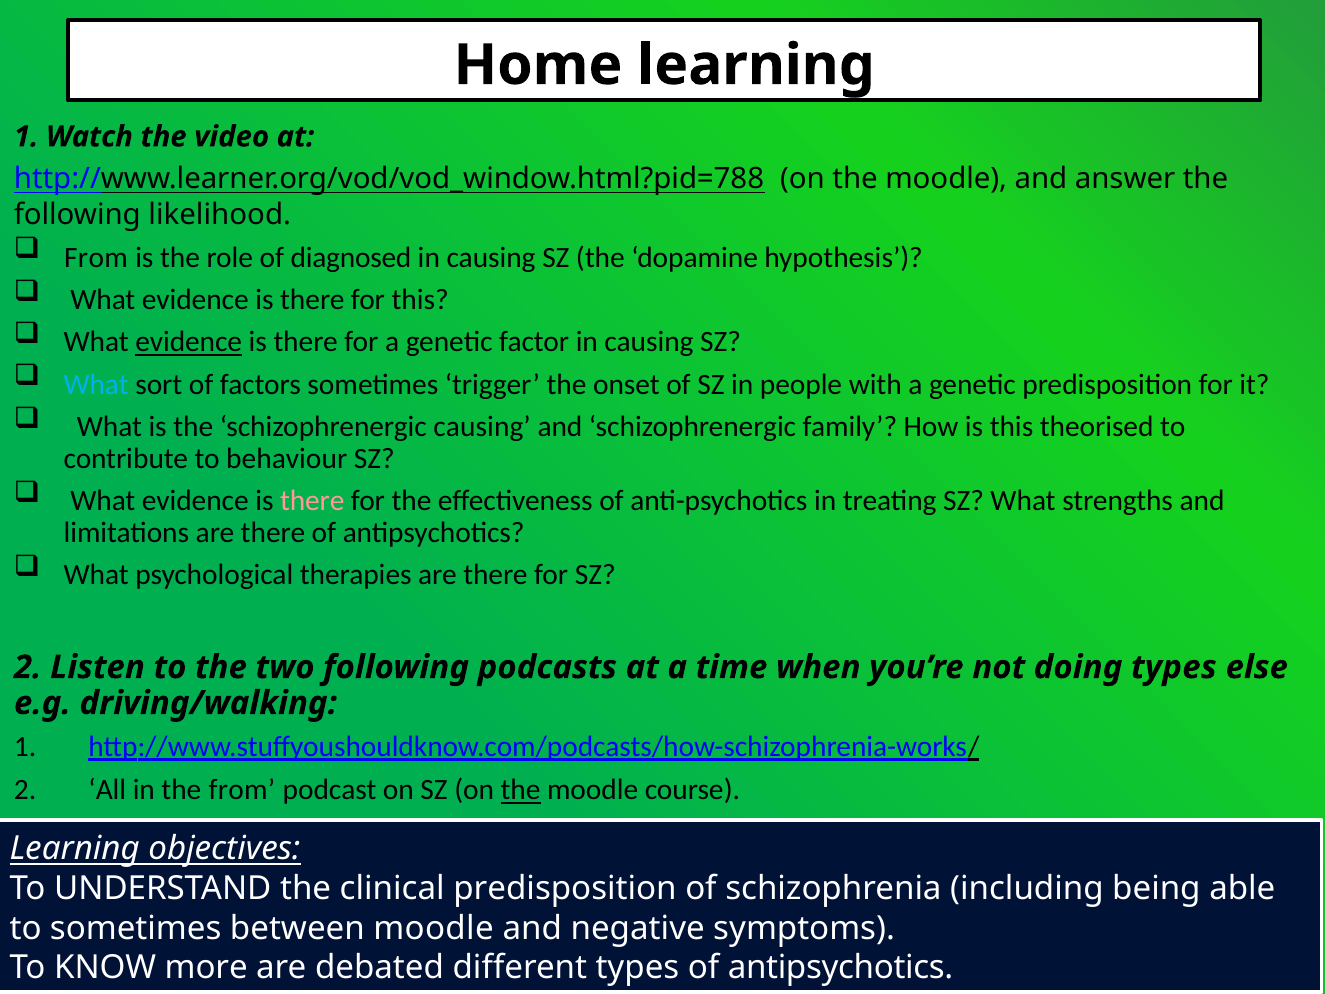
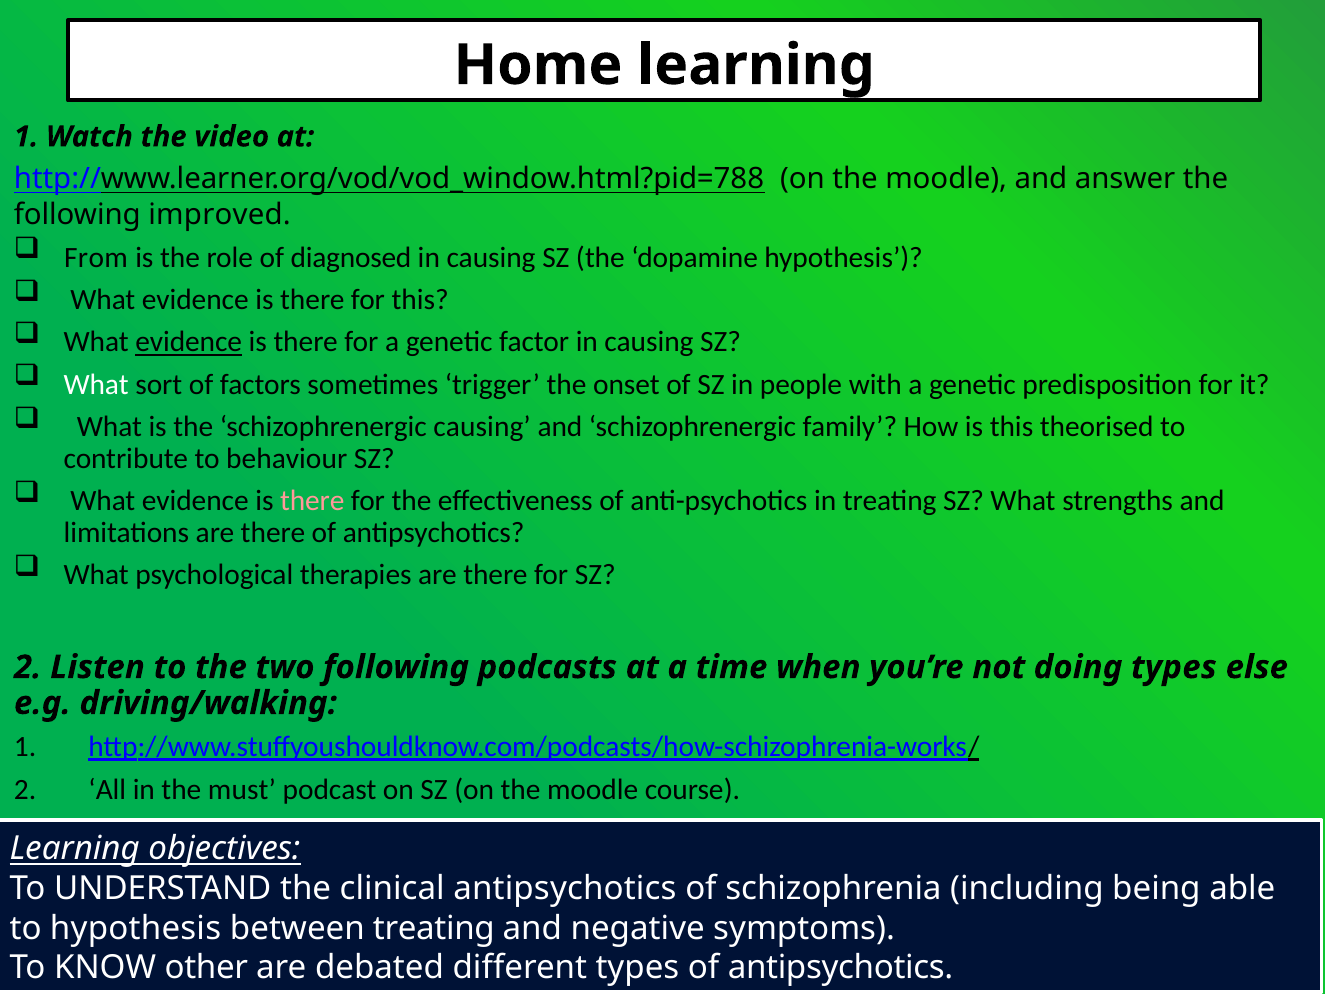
likelihood: likelihood -> improved
What at (96, 384) colour: light blue -> white
the from: from -> must
the at (521, 790) underline: present -> none
clinical predisposition: predisposition -> antipsychotics
to sometimes: sometimes -> hypothesis
between moodle: moodle -> treating
more: more -> other
